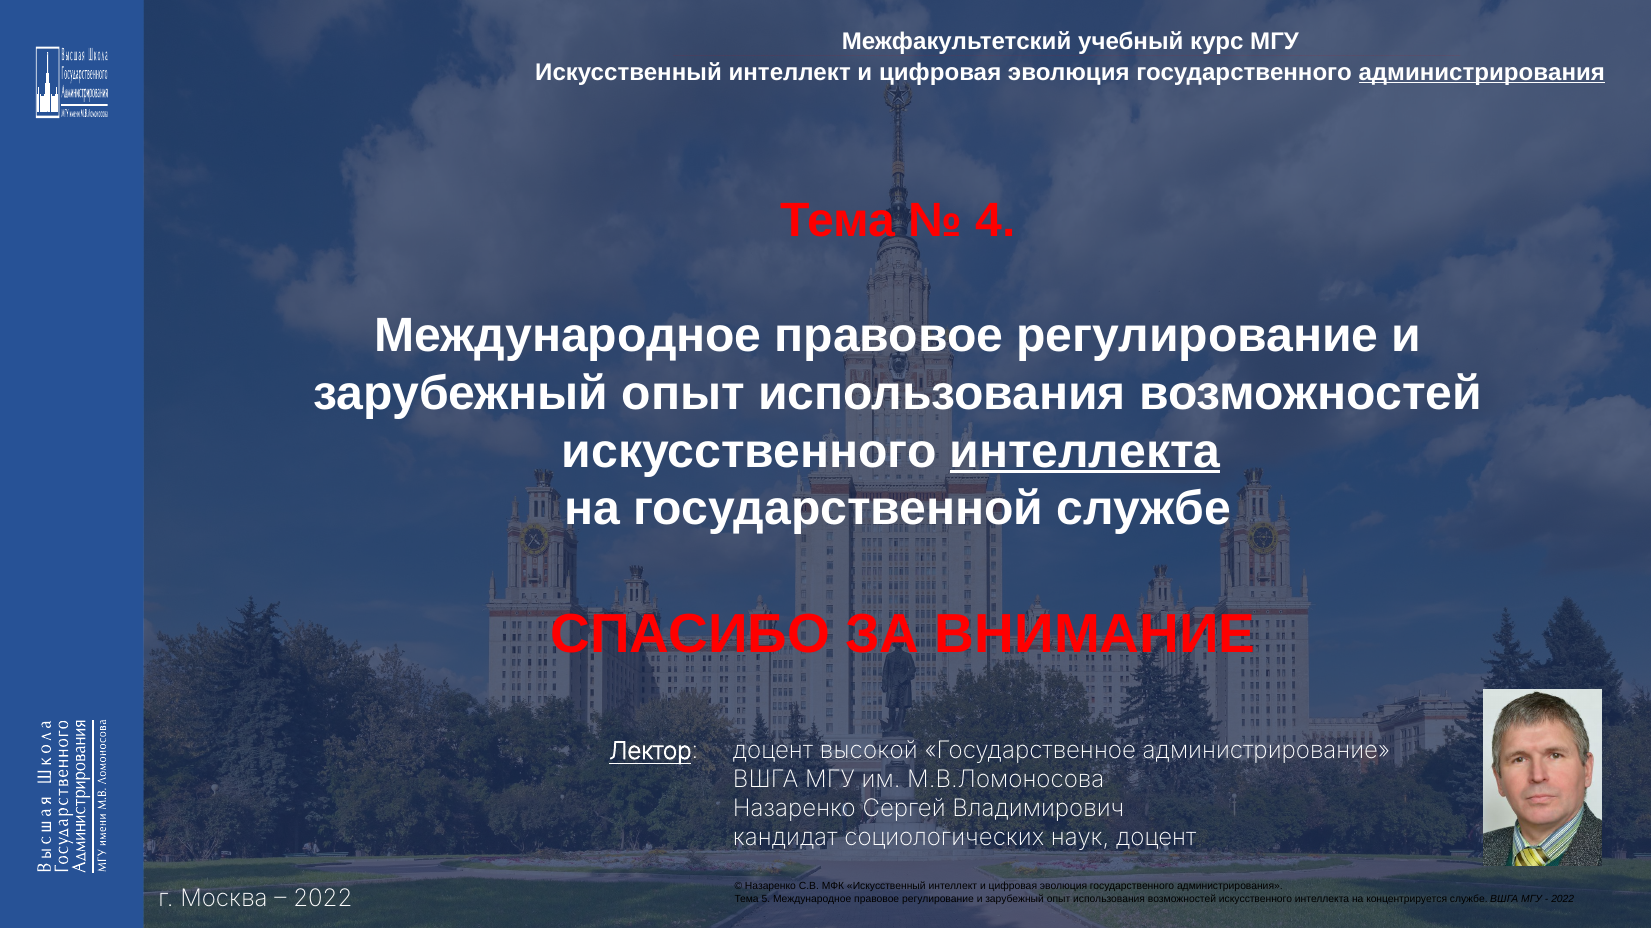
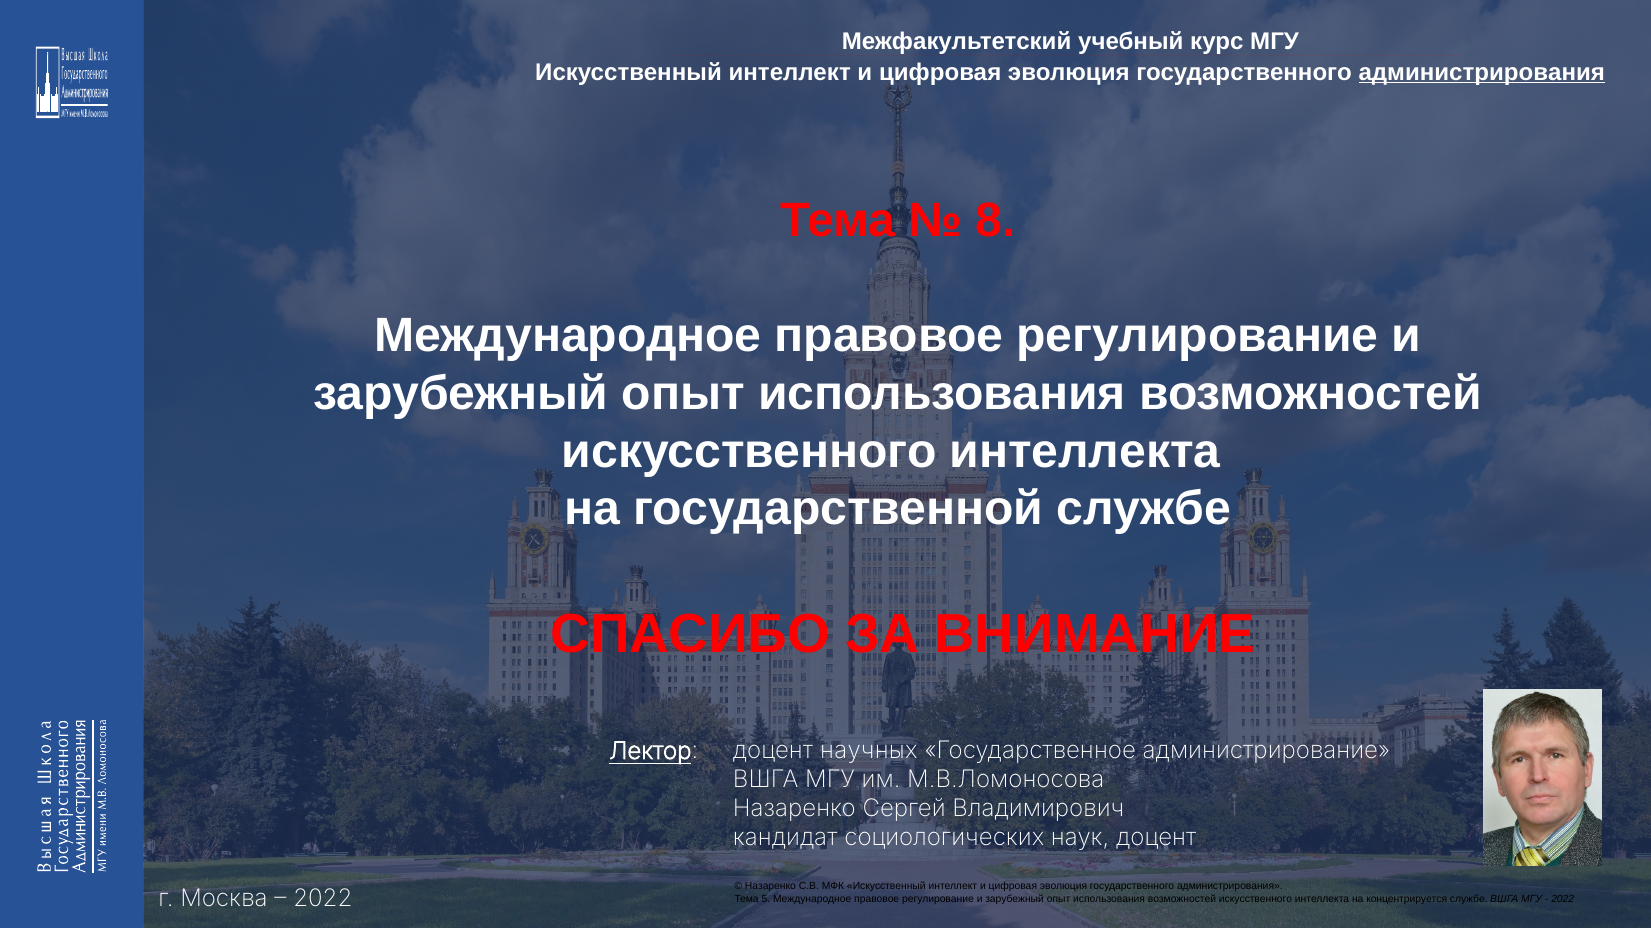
4: 4 -> 8
интеллекта at (1085, 452) underline: present -> none
высокой: высокой -> научных
